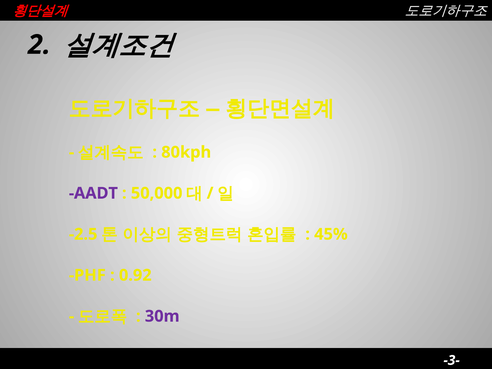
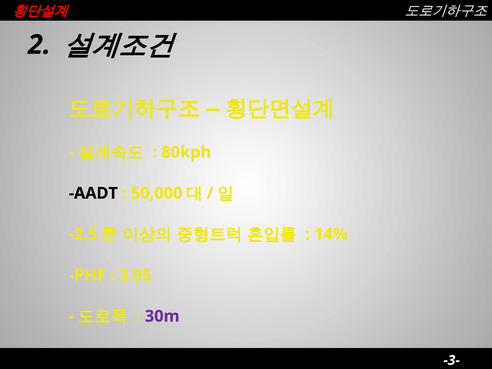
AADT colour: purple -> black
45%: 45% -> 14%
0.92: 0.92 -> 3.95
